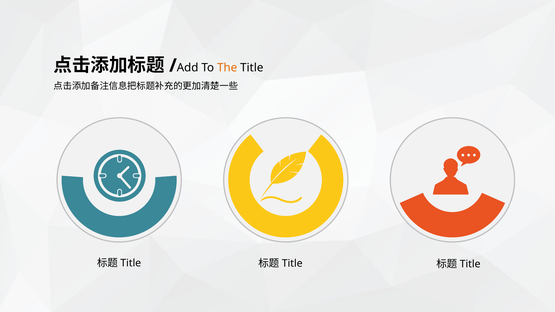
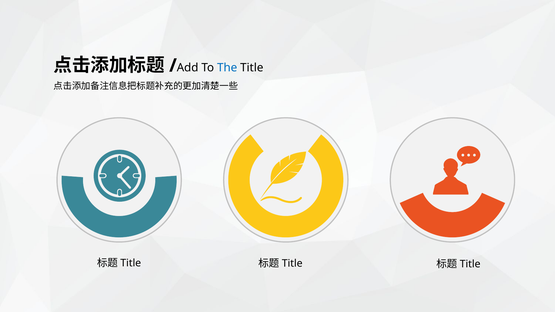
The colour: orange -> blue
